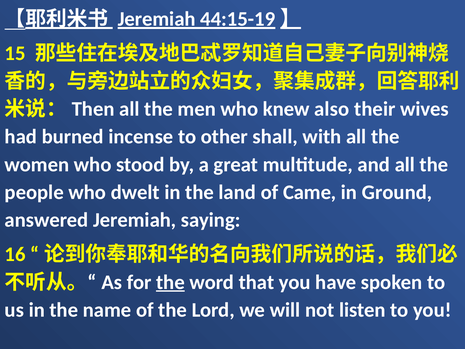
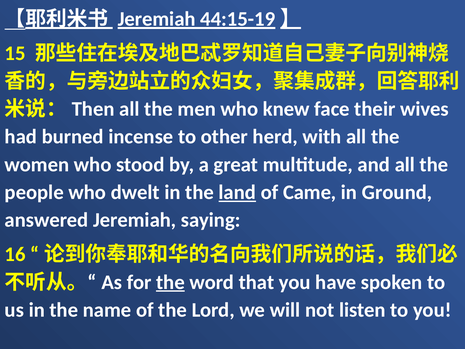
also: also -> face
shall: shall -> herd
land underline: none -> present
